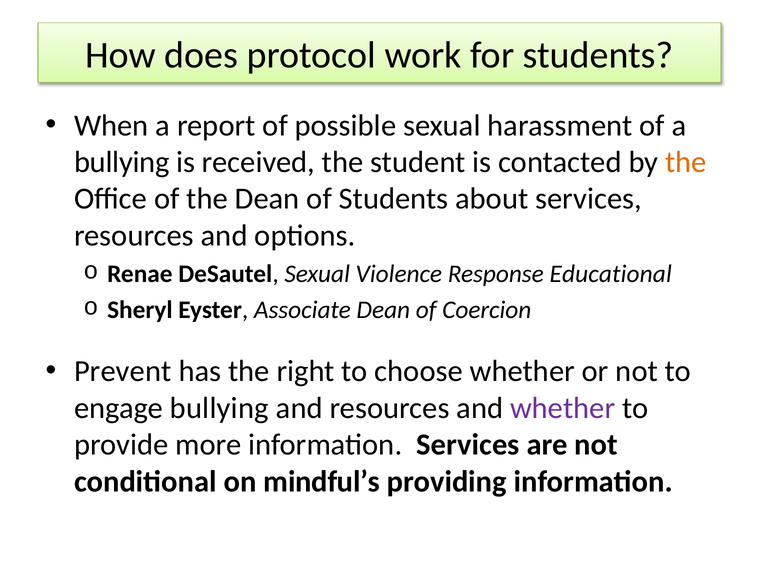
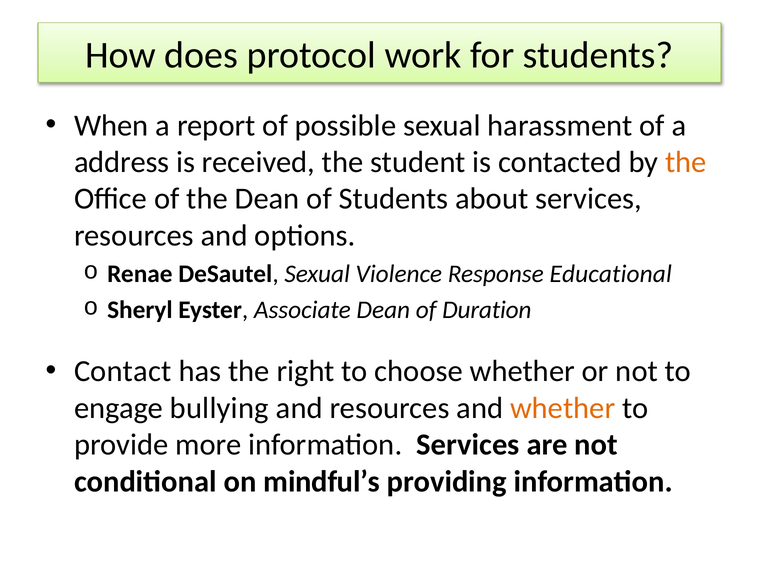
bullying at (122, 162): bullying -> address
Coercion: Coercion -> Duration
Prevent: Prevent -> Contact
whether at (563, 408) colour: purple -> orange
